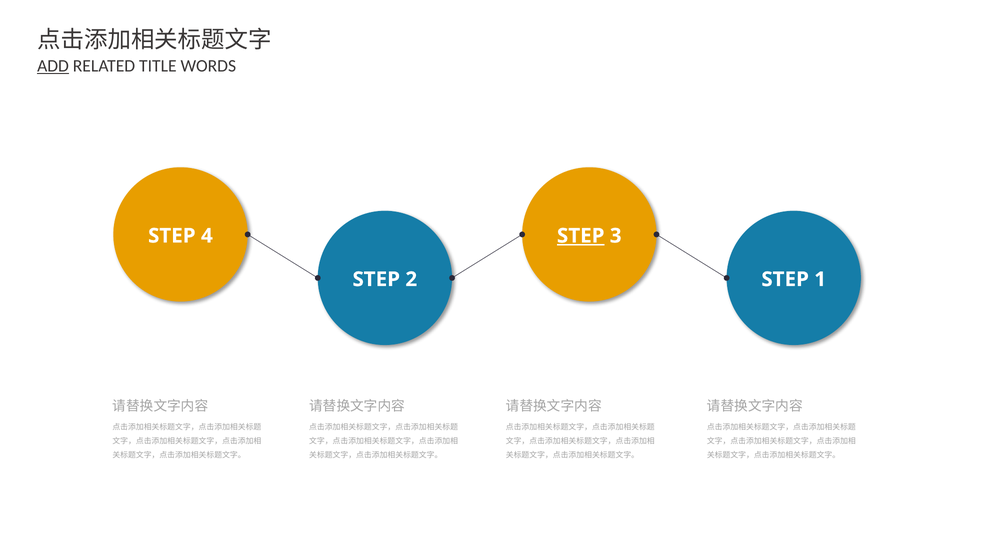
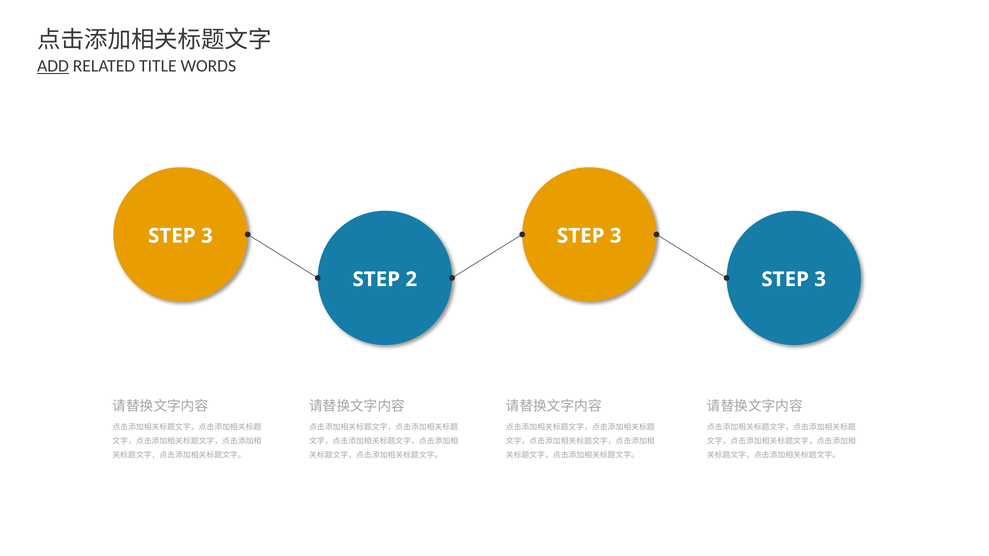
4 at (207, 236): 4 -> 3
STEP at (581, 236) underline: present -> none
1 at (820, 279): 1 -> 3
